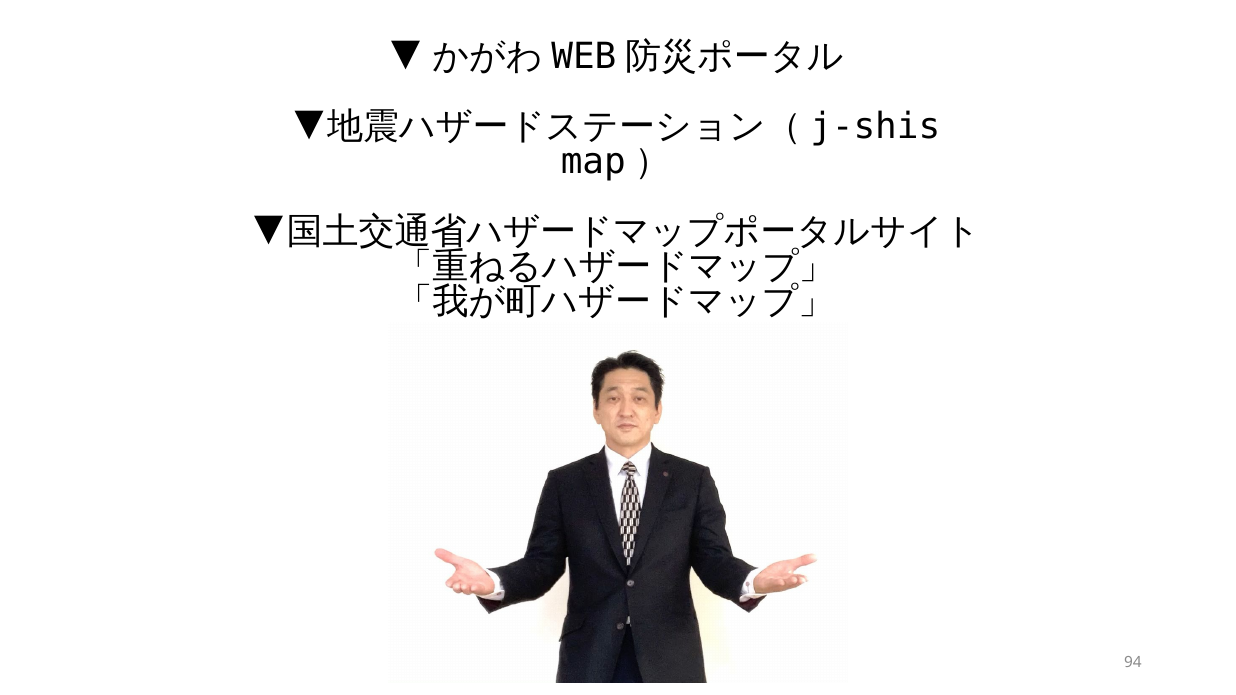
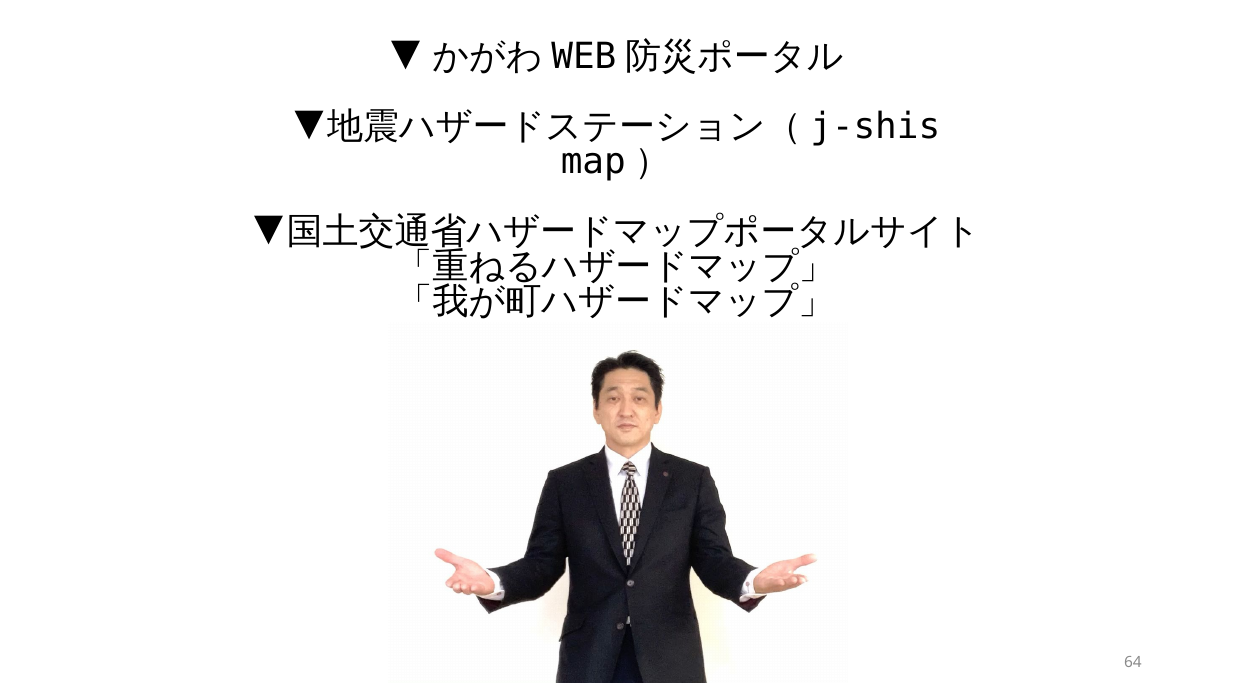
94: 94 -> 64
